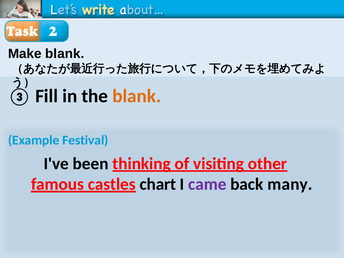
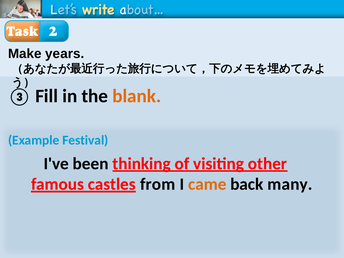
Make blank: blank -> years
chart: chart -> from
came at (207, 184) colour: purple -> orange
